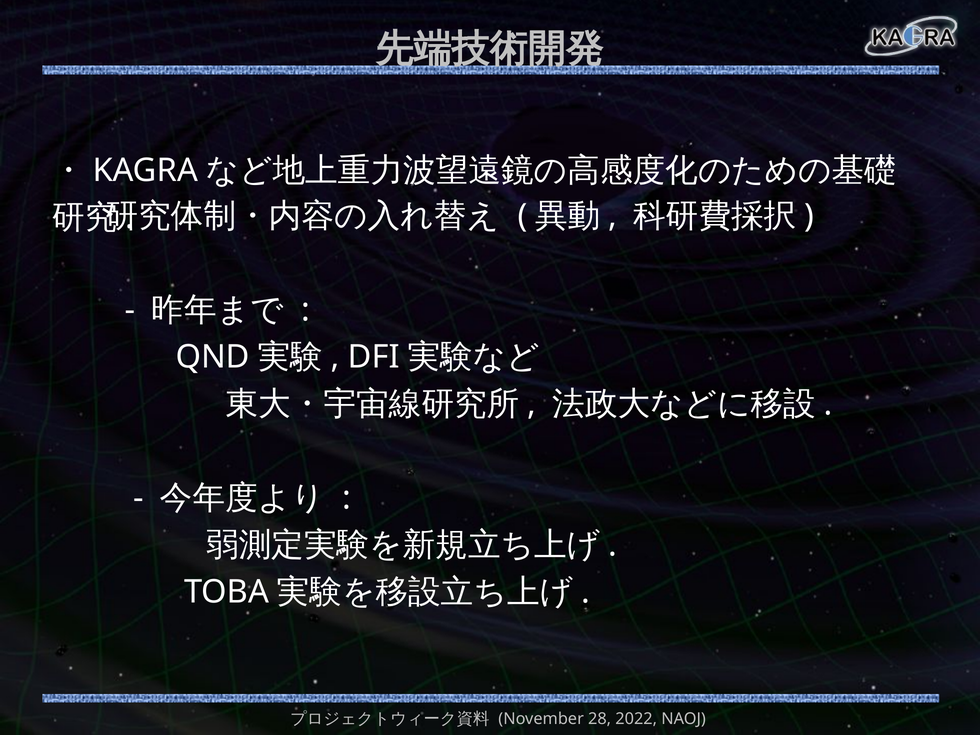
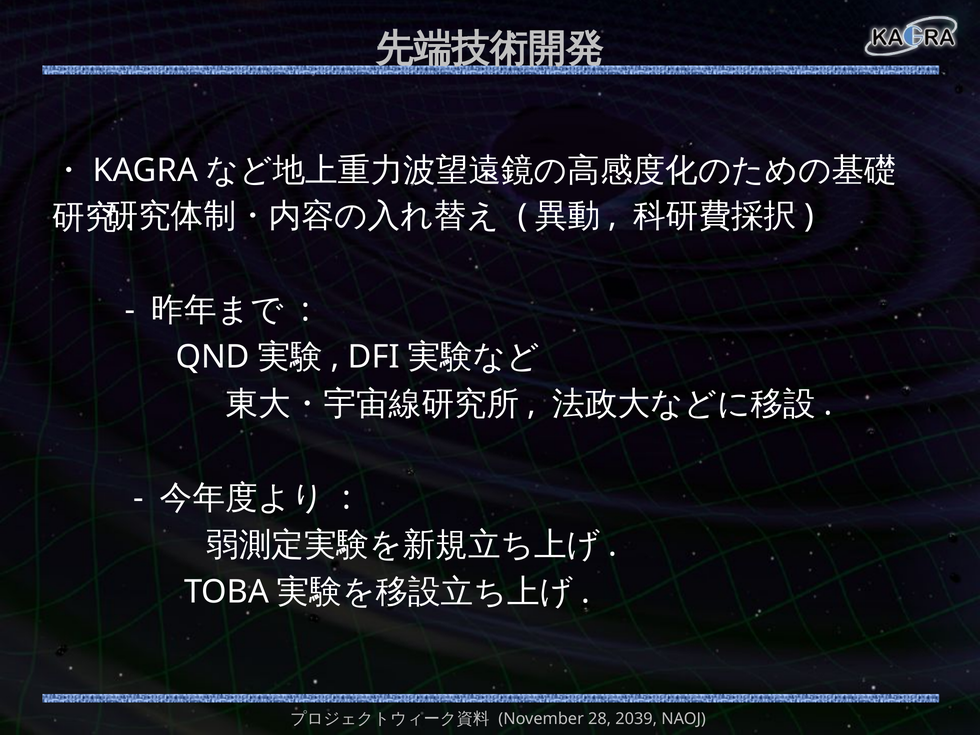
2022: 2022 -> 2039
